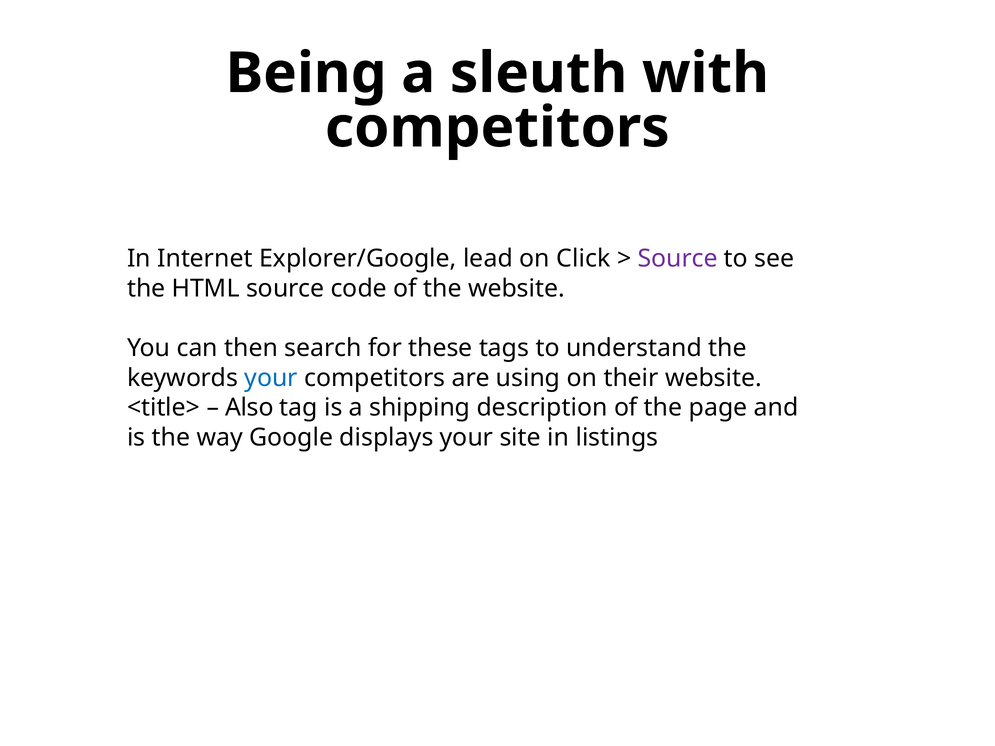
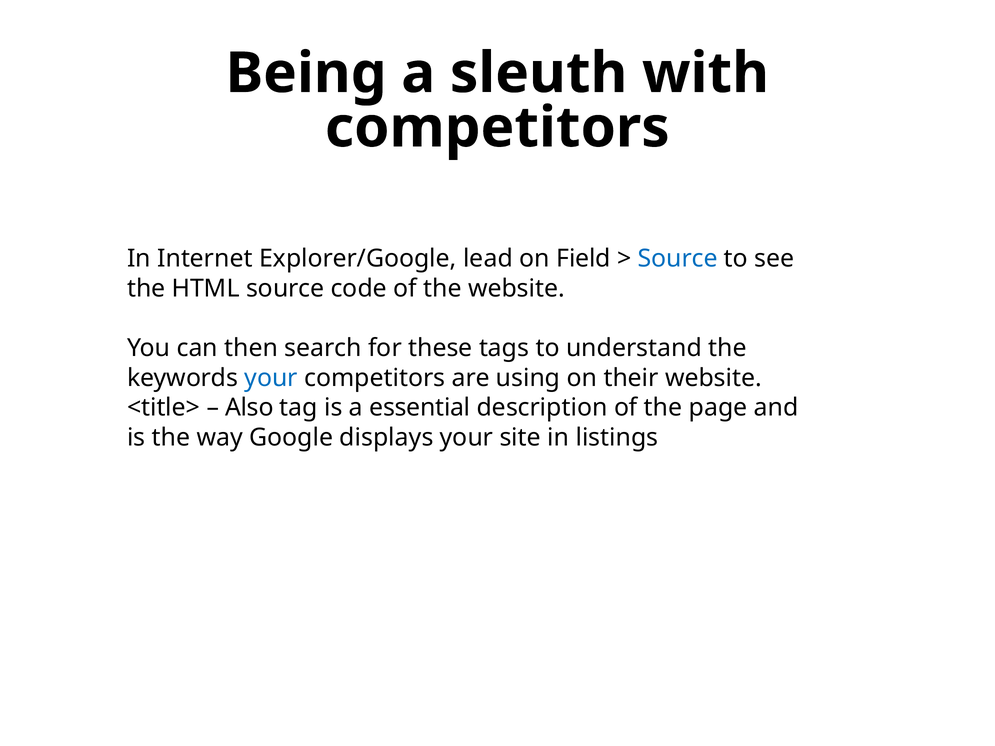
Click: Click -> Field
Source at (678, 259) colour: purple -> blue
shipping: shipping -> essential
